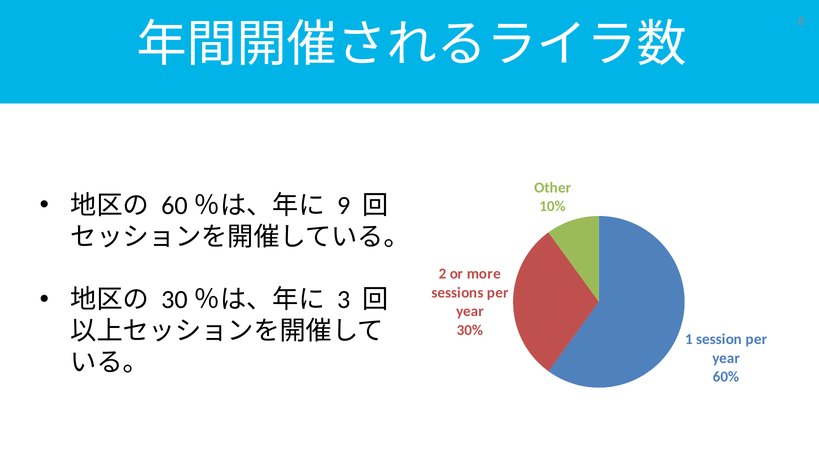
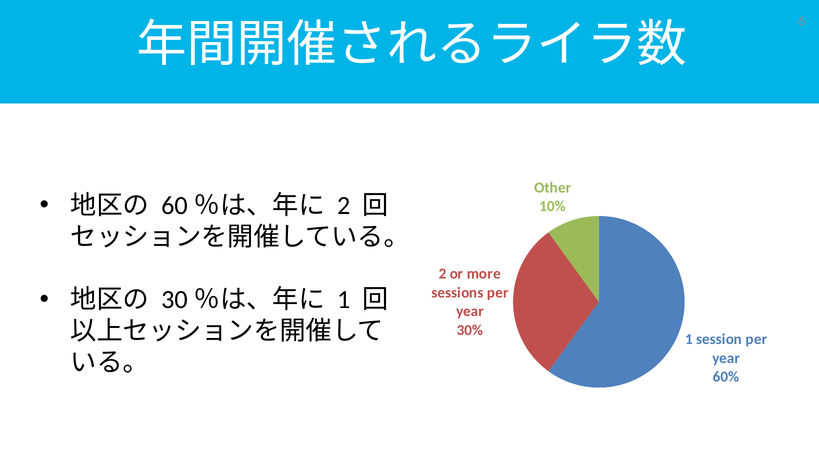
9 at (344, 205): 9 -> 2
3 at (344, 300): 3 -> 1
